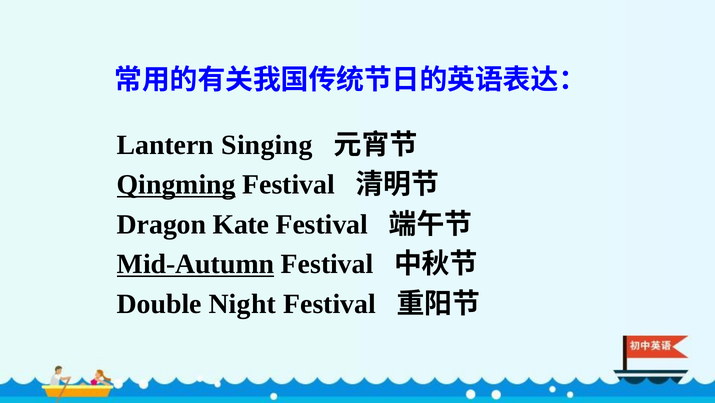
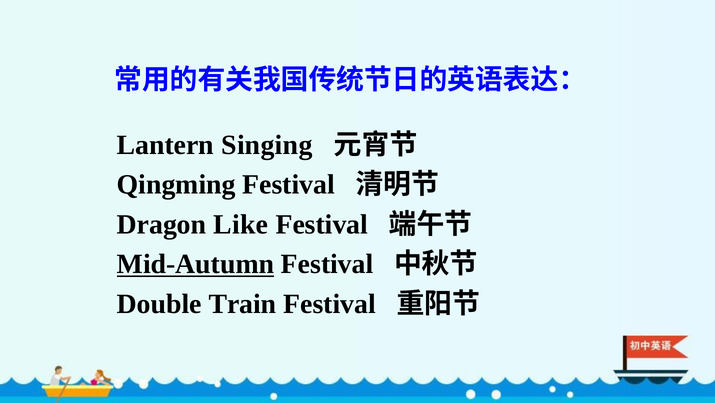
Qingming underline: present -> none
Kate: Kate -> Like
Night: Night -> Train
